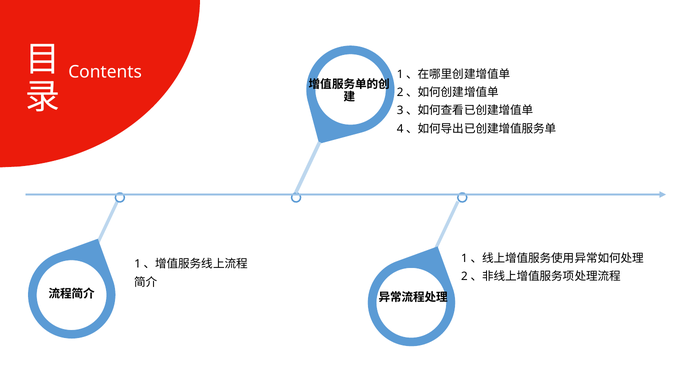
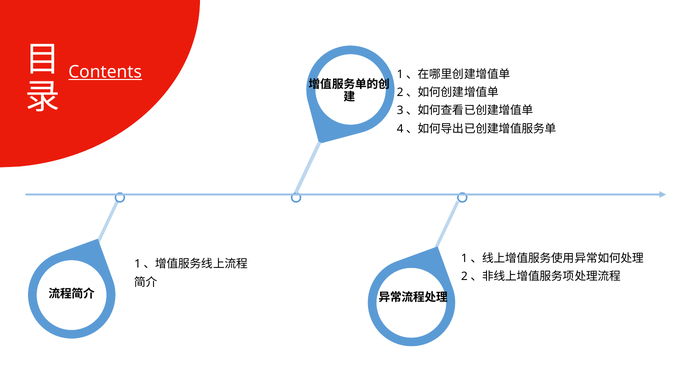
Contents underline: none -> present
